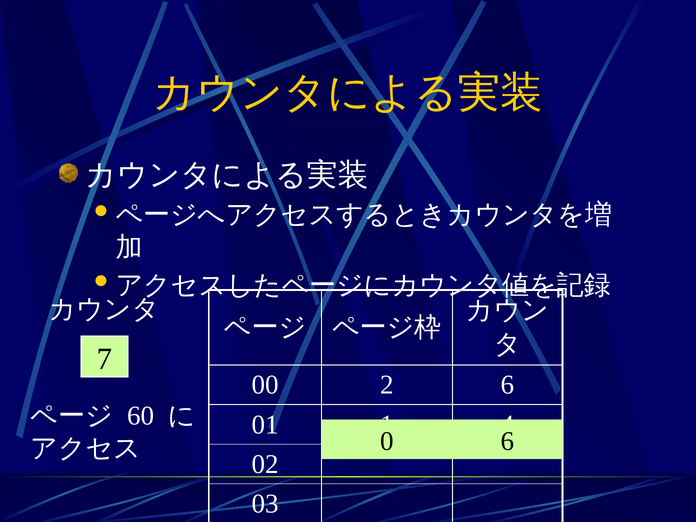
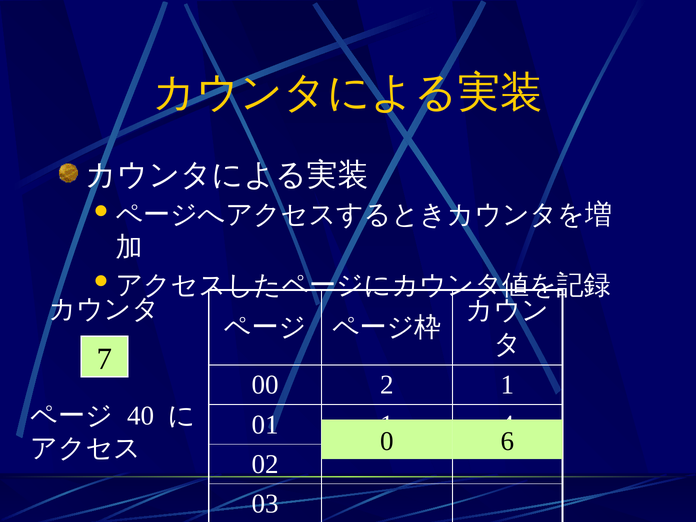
2 6: 6 -> 1
60: 60 -> 40
